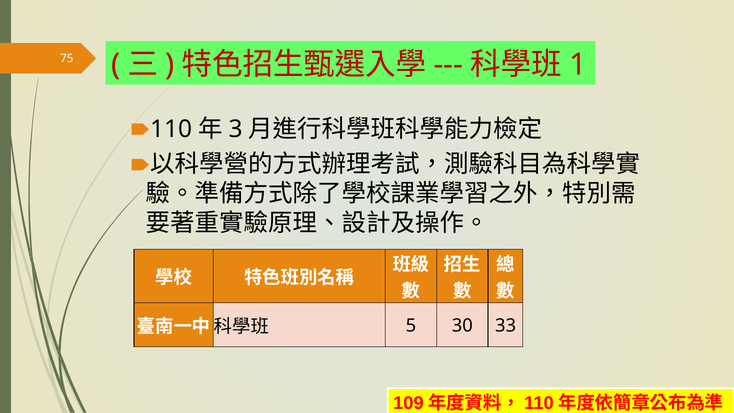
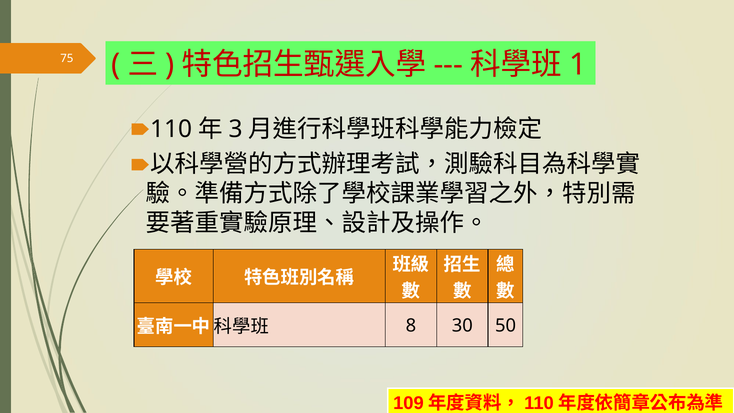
5: 5 -> 8
33: 33 -> 50
